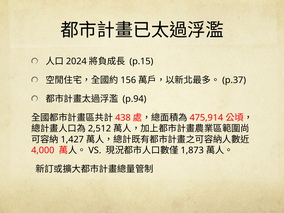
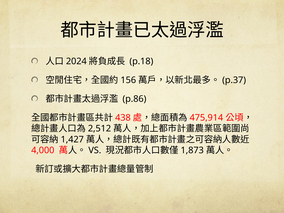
p.15: p.15 -> p.18
p.94: p.94 -> p.86
